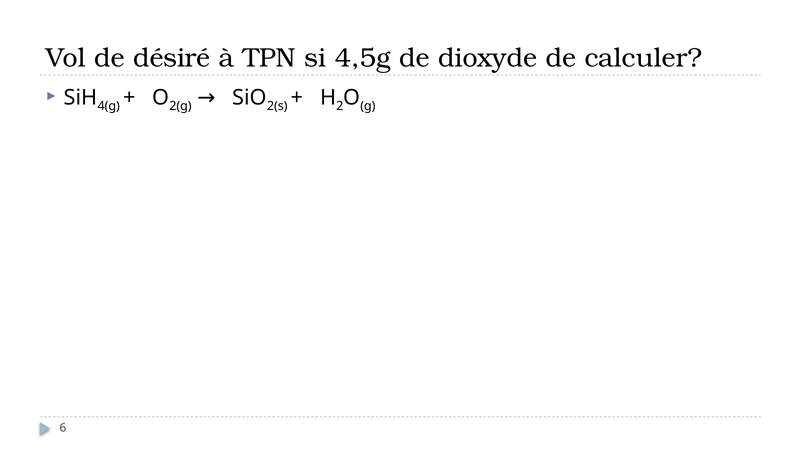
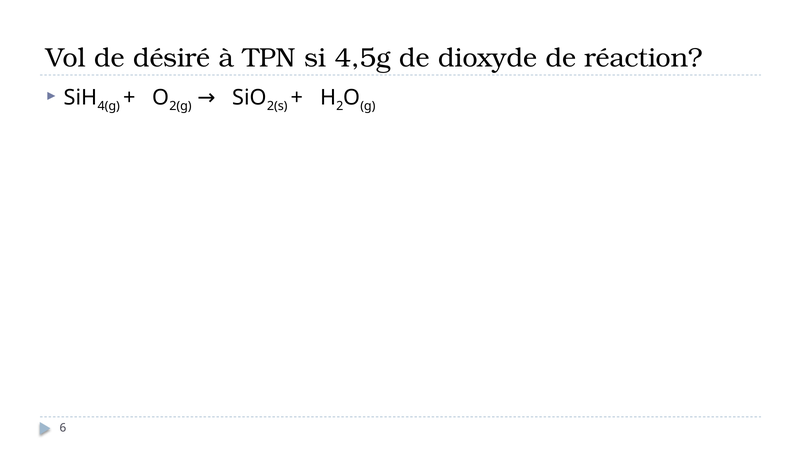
calculer: calculer -> réaction
